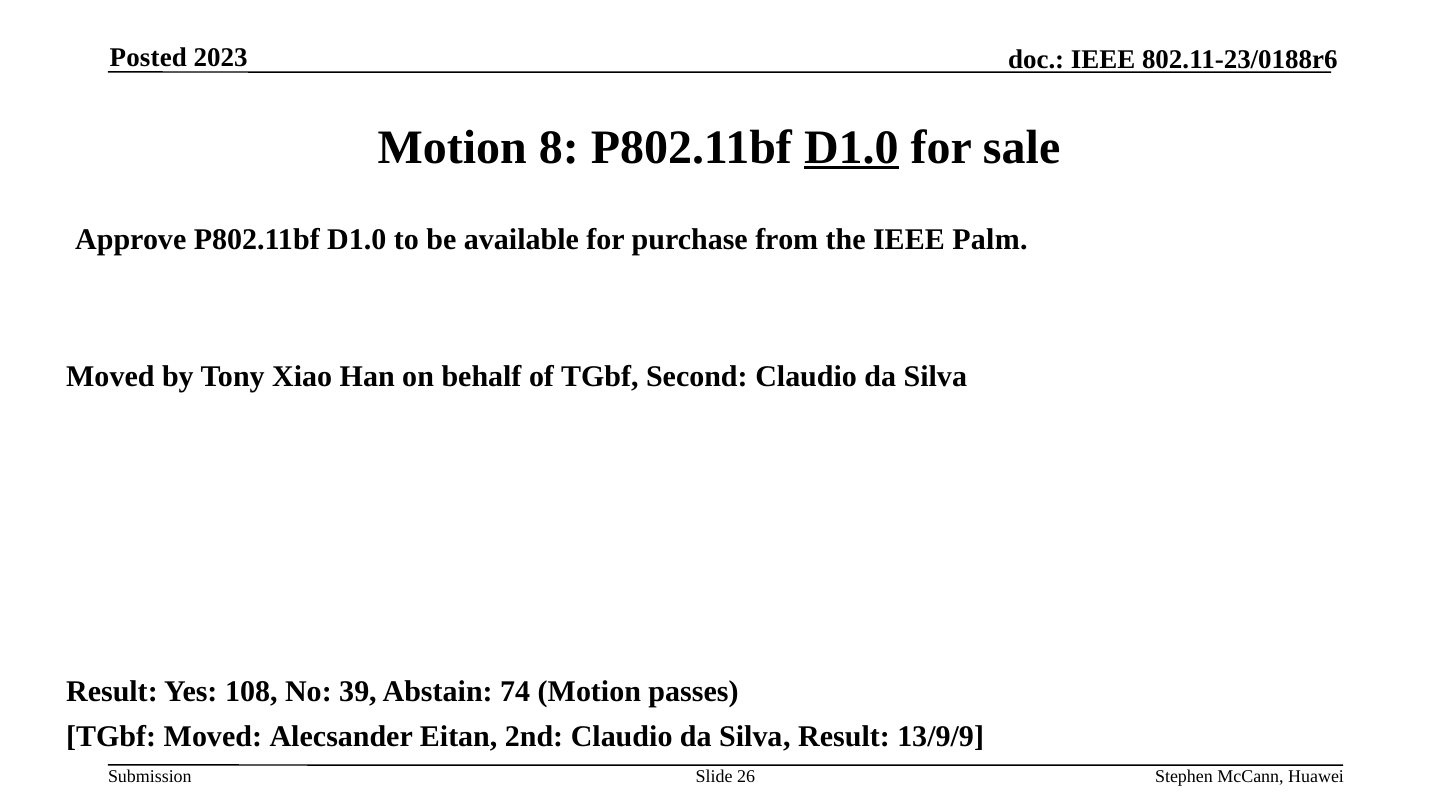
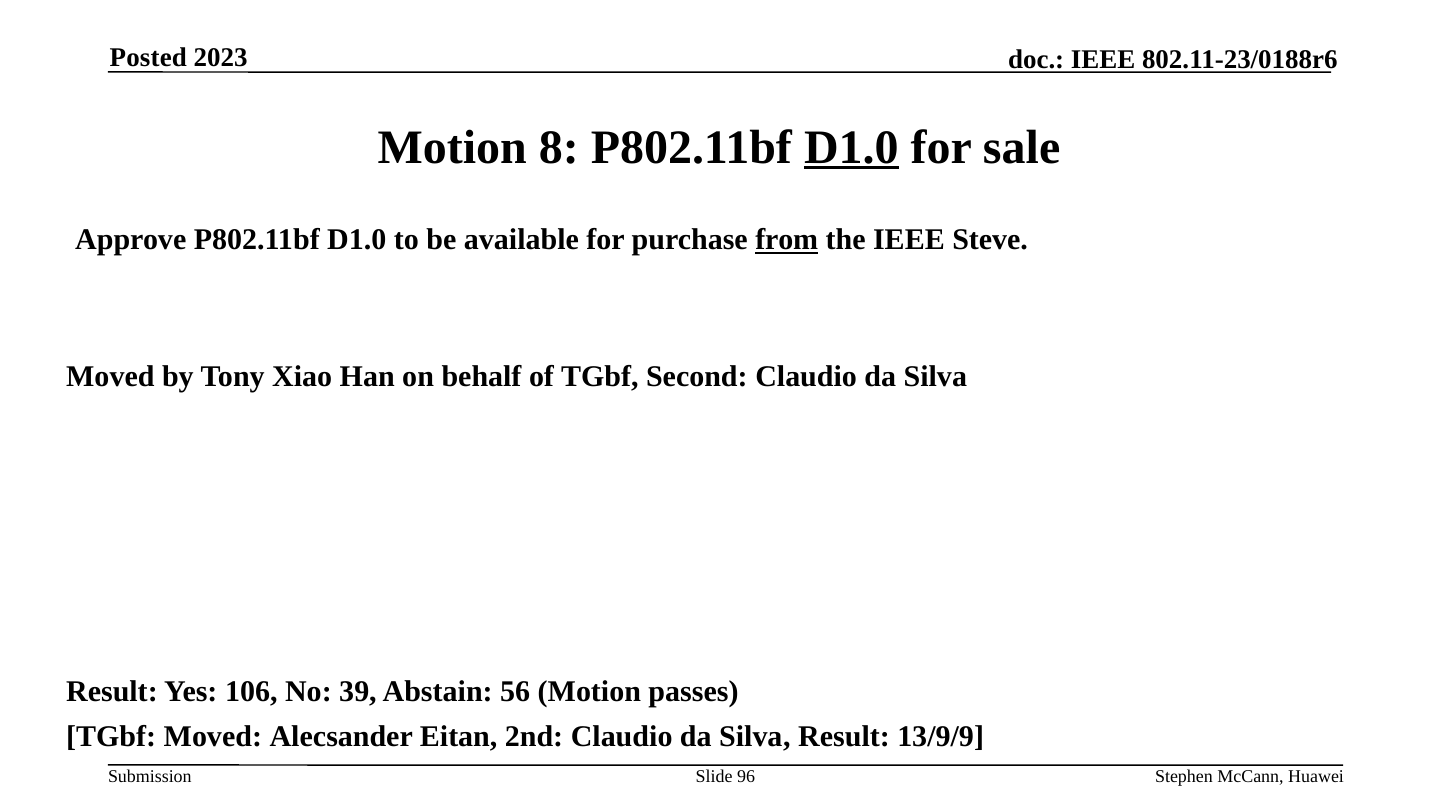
from underline: none -> present
Palm: Palm -> Steve
108: 108 -> 106
74: 74 -> 56
26: 26 -> 96
